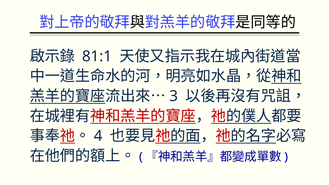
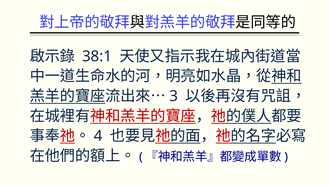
81:1: 81:1 -> 38:1
